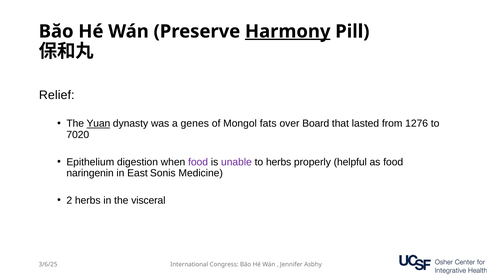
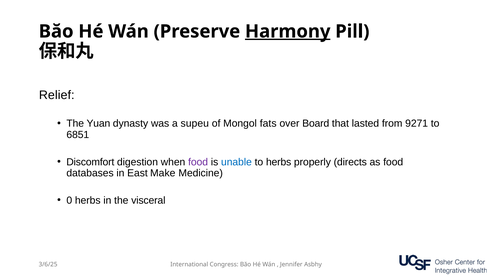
Yuan underline: present -> none
genes: genes -> supeu
1276: 1276 -> 9271
7020: 7020 -> 6851
Epithelium: Epithelium -> Discomfort
unable colour: purple -> blue
helpful: helpful -> directs
naringenin: naringenin -> databases
Sonis: Sonis -> Make
2: 2 -> 0
